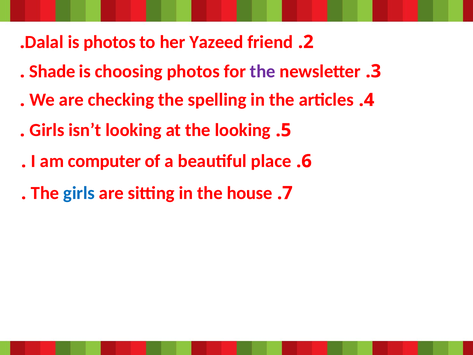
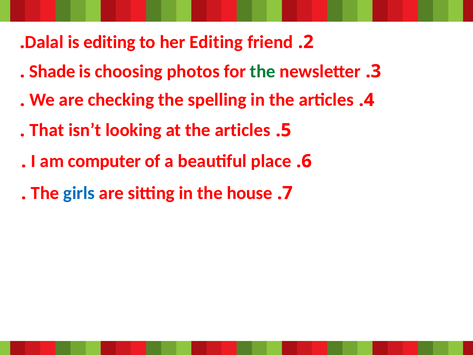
is photos: photos -> editing
her Yazeed: Yazeed -> Editing
the at (263, 71) colour: purple -> green
Girls at (47, 130): Girls -> That
at the looking: looking -> articles
